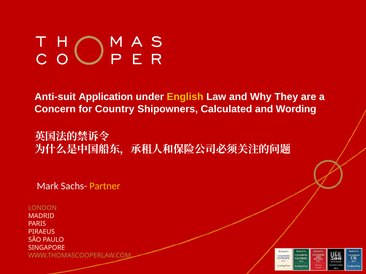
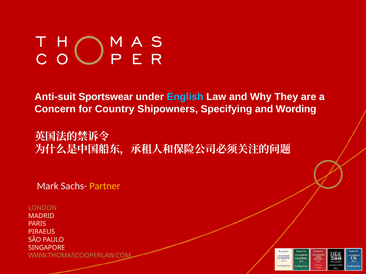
Application: Application -> Sportswear
English colour: yellow -> light blue
Calculated: Calculated -> Specifying
